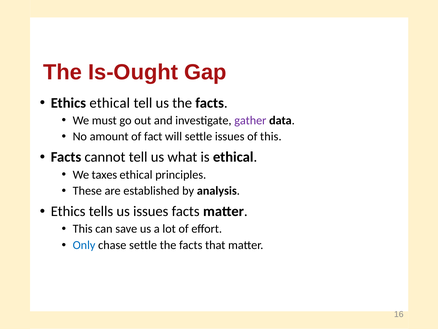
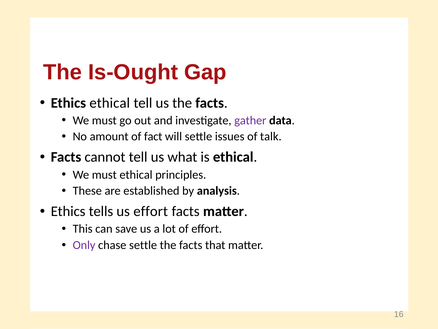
of this: this -> talk
taxes at (104, 174): taxes -> must
us issues: issues -> effort
Only colour: blue -> purple
